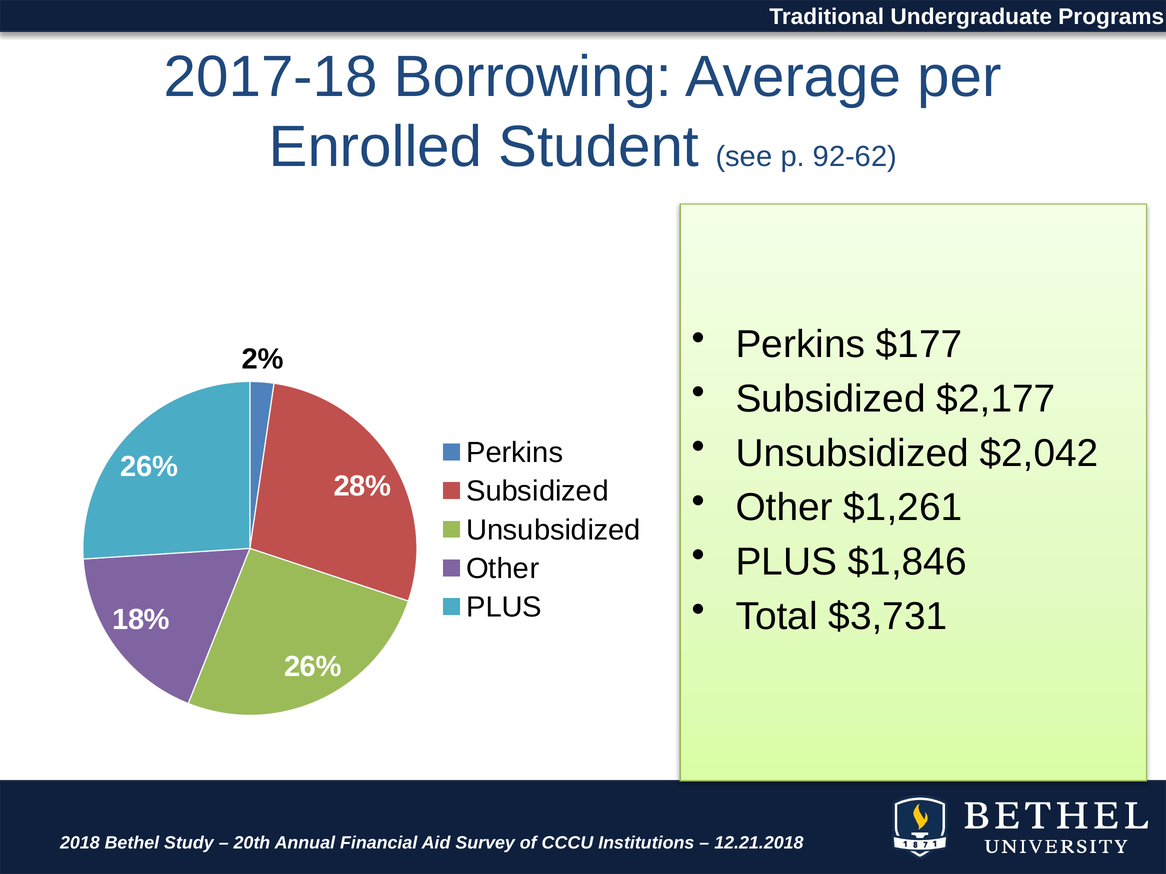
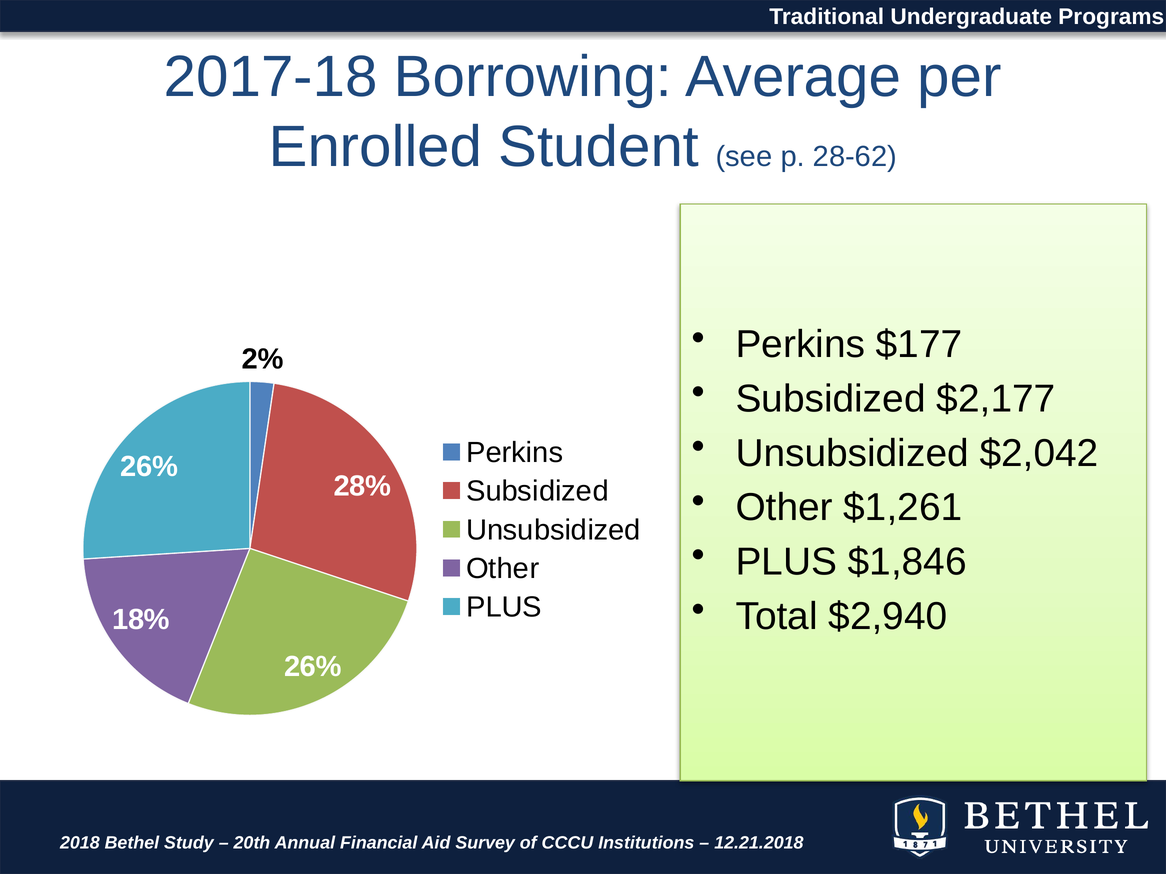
92-62: 92-62 -> 28-62
$3,731: $3,731 -> $2,940
